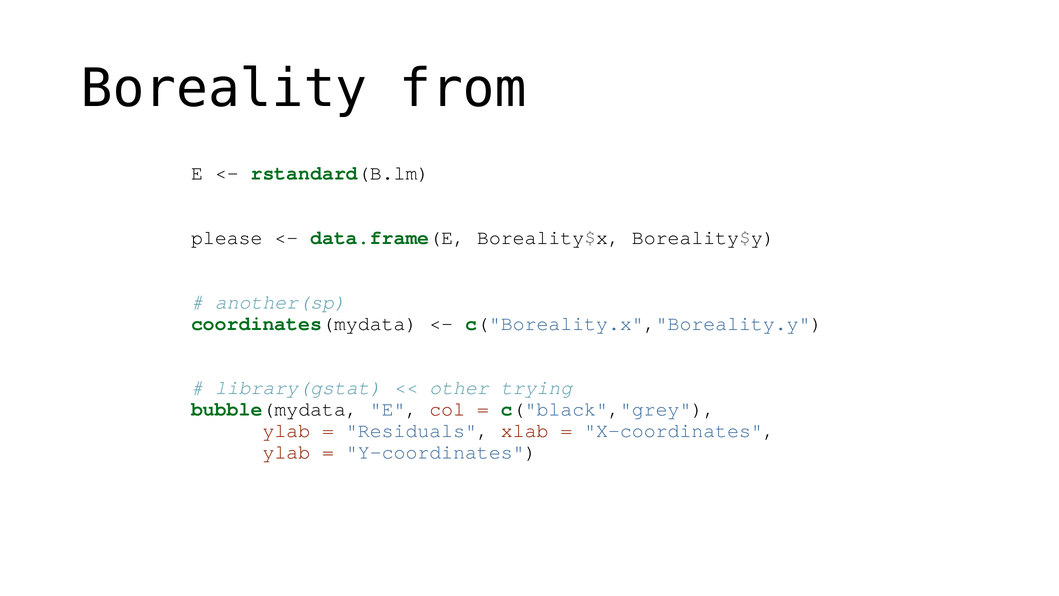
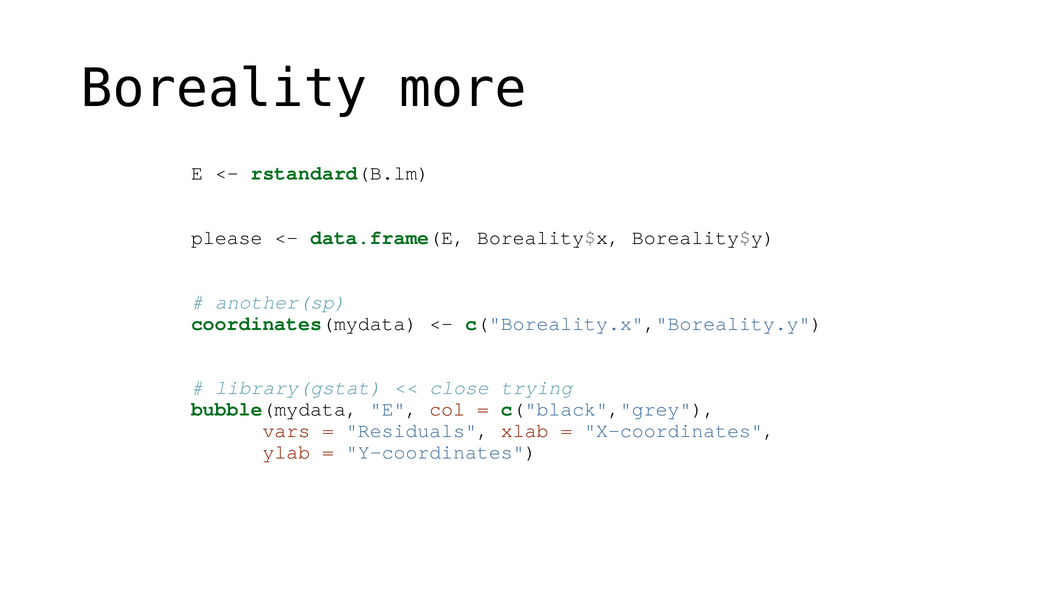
from: from -> more
other: other -> close
ylab at (286, 431): ylab -> vars
